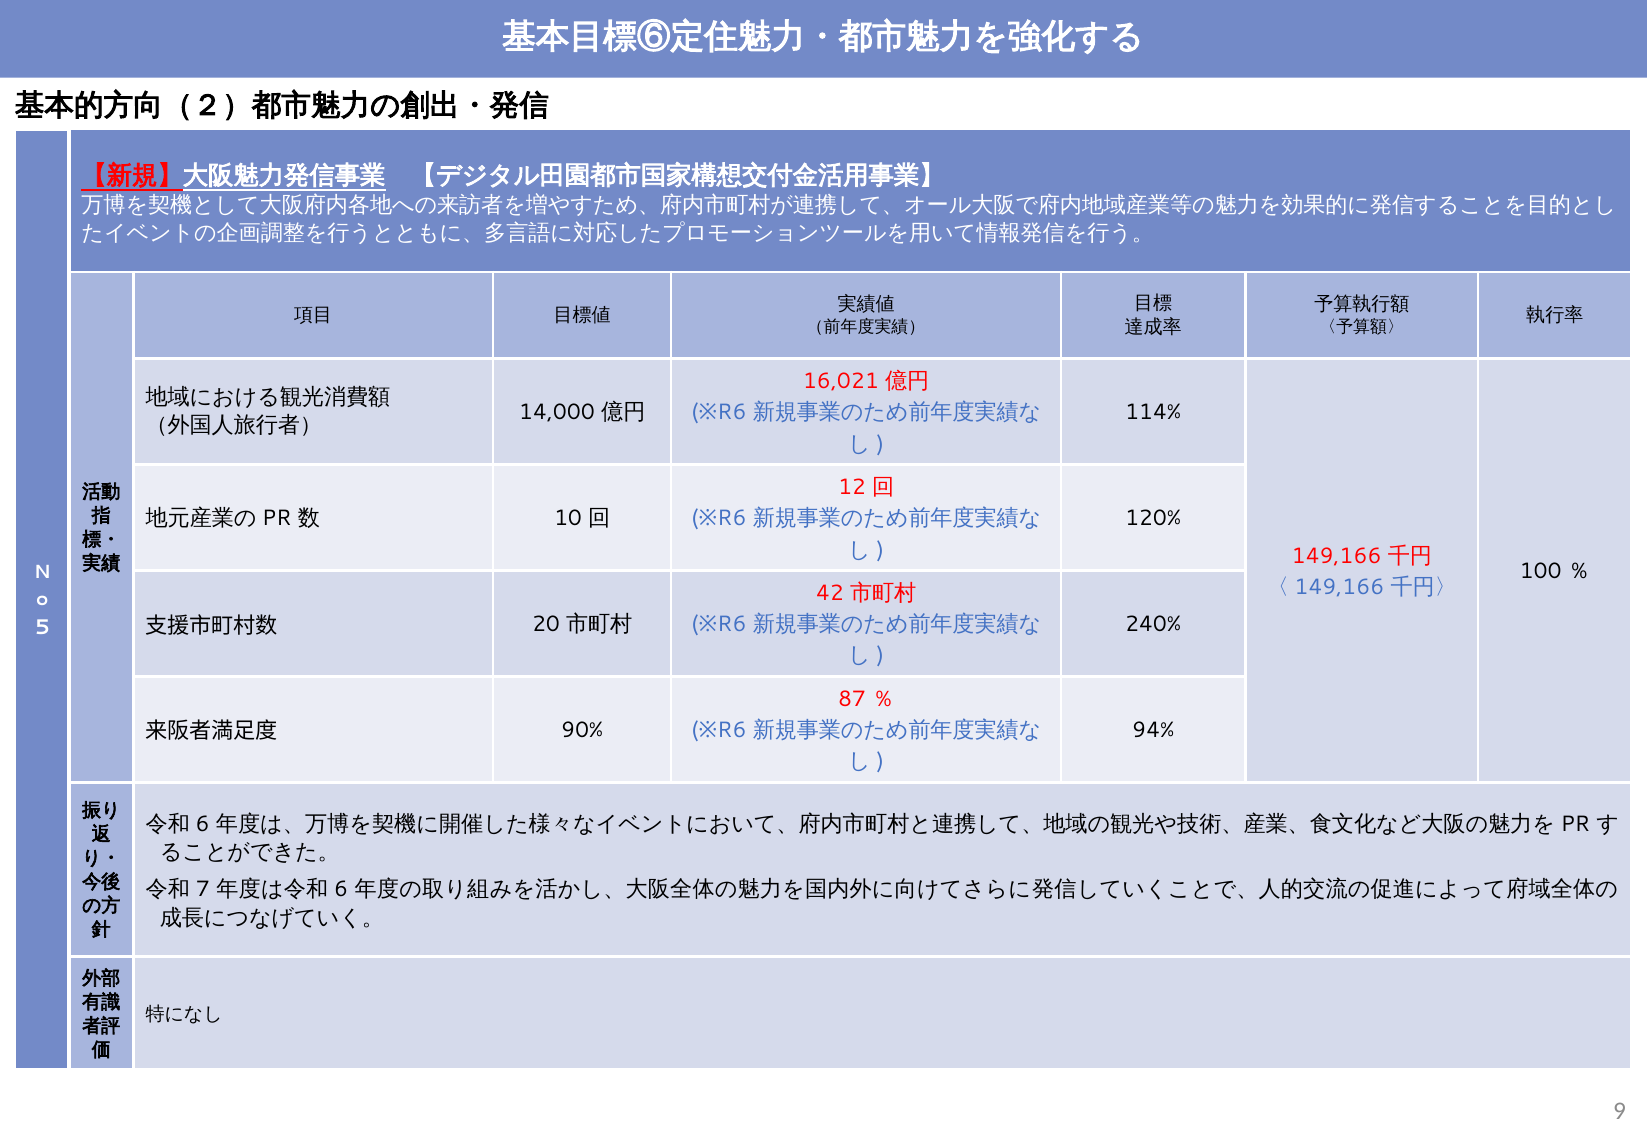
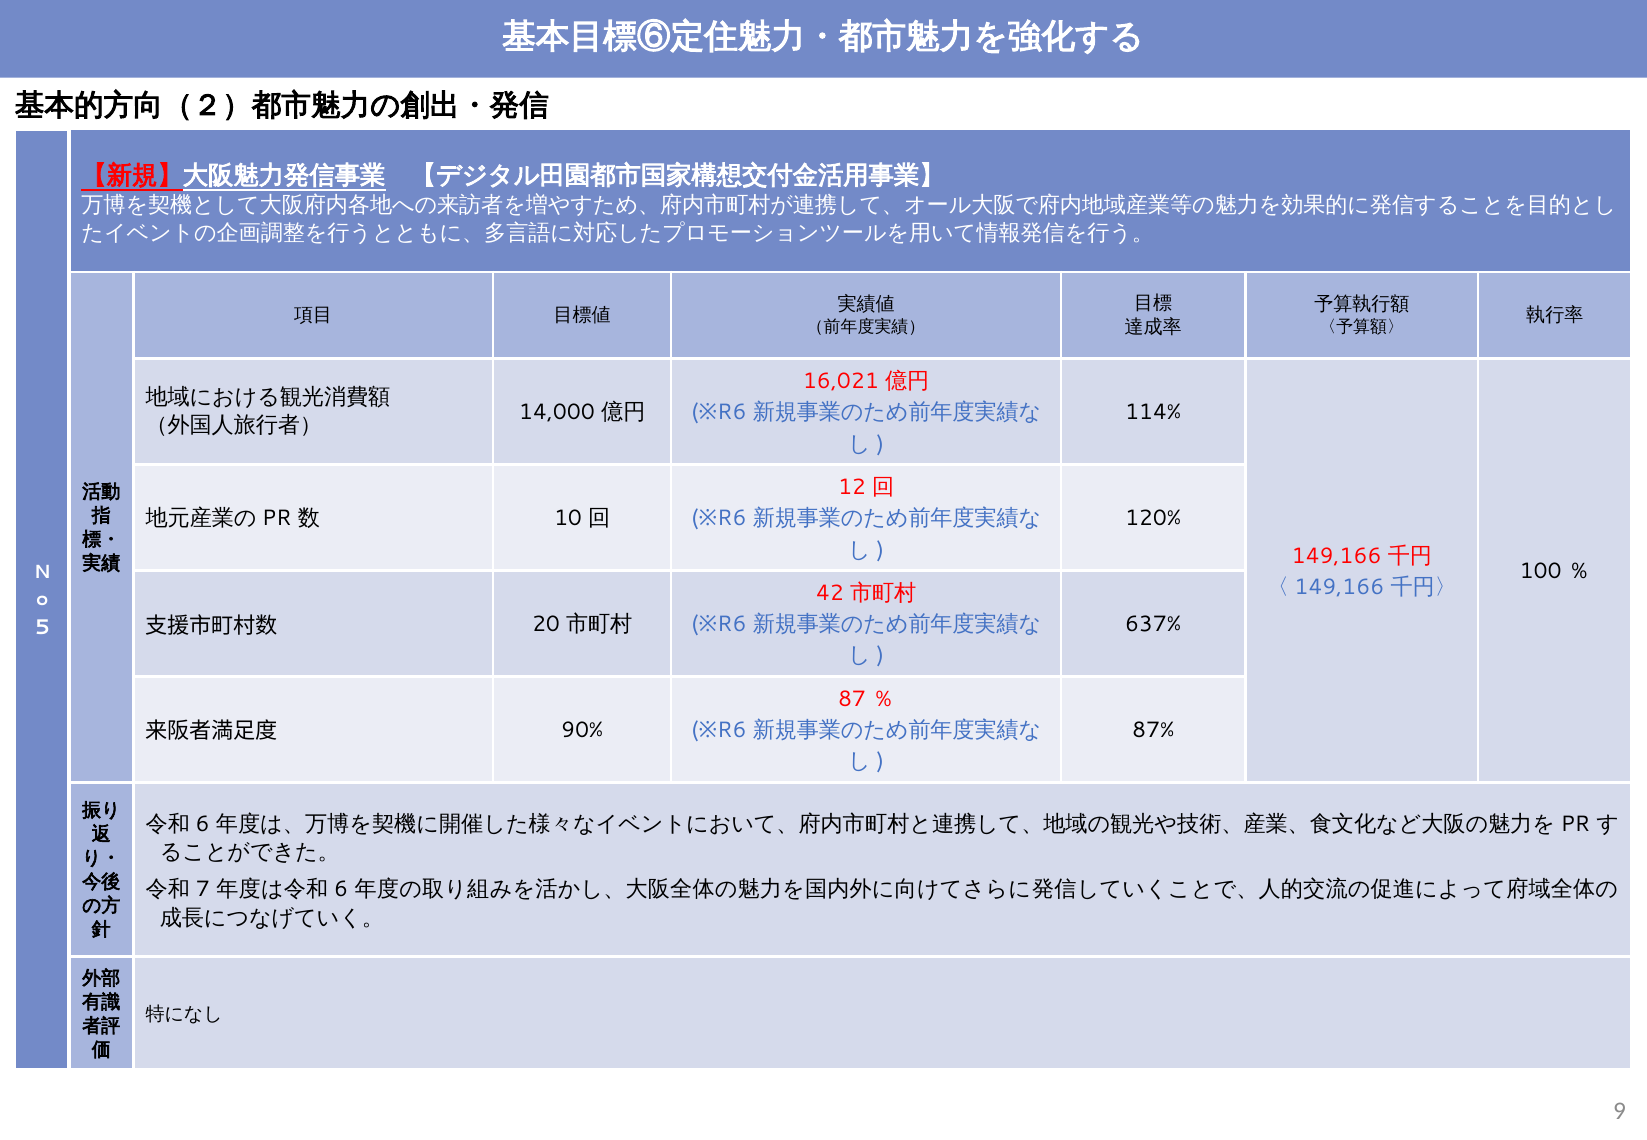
240%: 240% -> 637%
94%: 94% -> 87%
